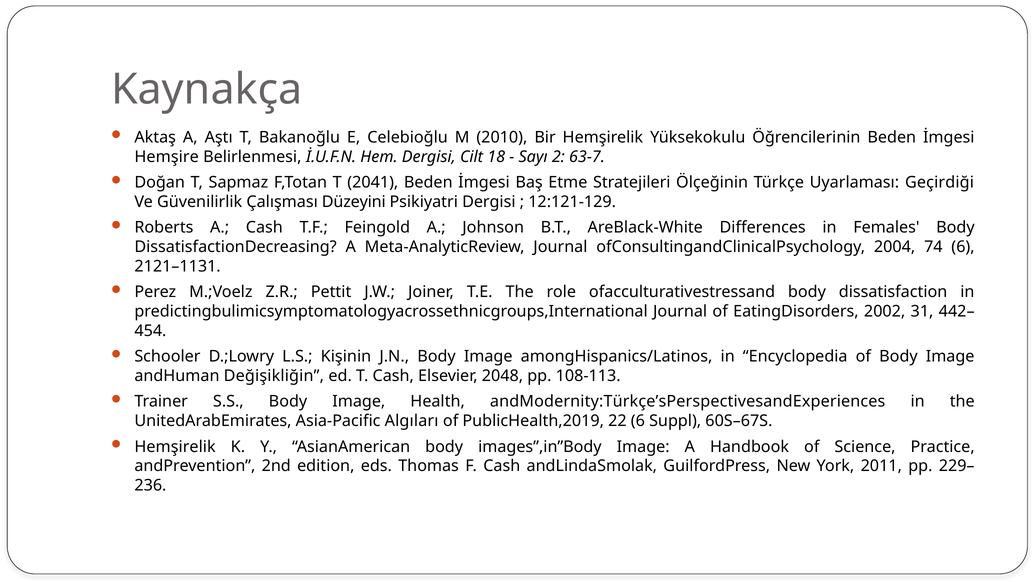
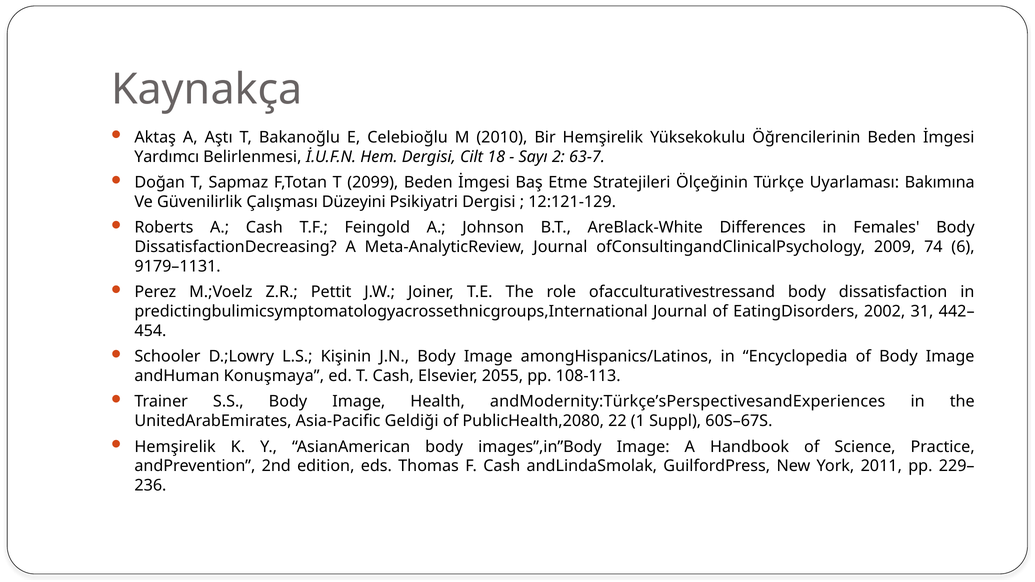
Hemşire: Hemşire -> Yardımcı
2041: 2041 -> 2099
Geçirdiği: Geçirdiği -> Bakımına
2004: 2004 -> 2009
2121–1131: 2121–1131 -> 9179–1131
Değişikliğin: Değişikliğin -> Konuşmaya
2048: 2048 -> 2055
Algıları: Algıları -> Geldiği
PublicHealth,2019: PublicHealth,2019 -> PublicHealth,2080
22 6: 6 -> 1
